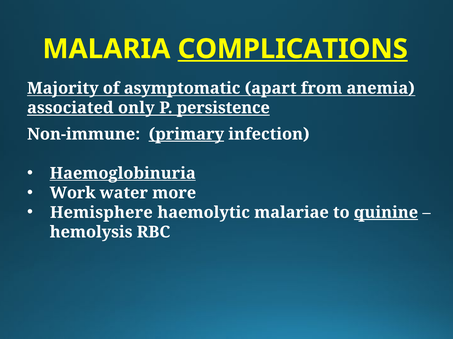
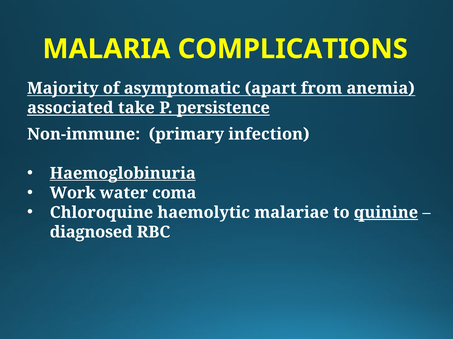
COMPLICATIONS underline: present -> none
only: only -> take
primary underline: present -> none
more: more -> coma
Hemisphere: Hemisphere -> Chloroquine
hemolysis: hemolysis -> diagnosed
